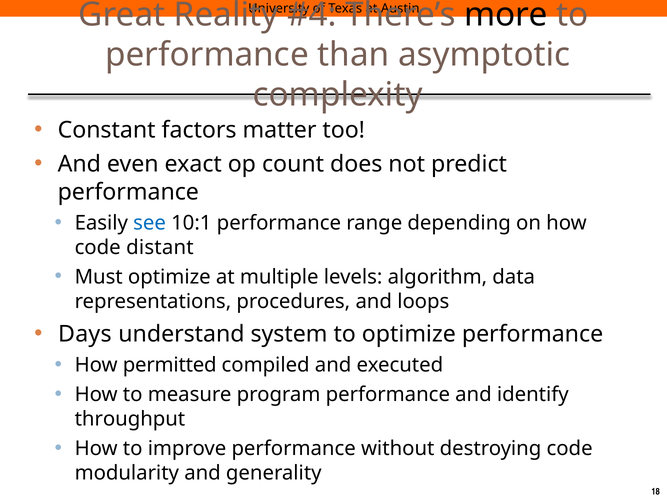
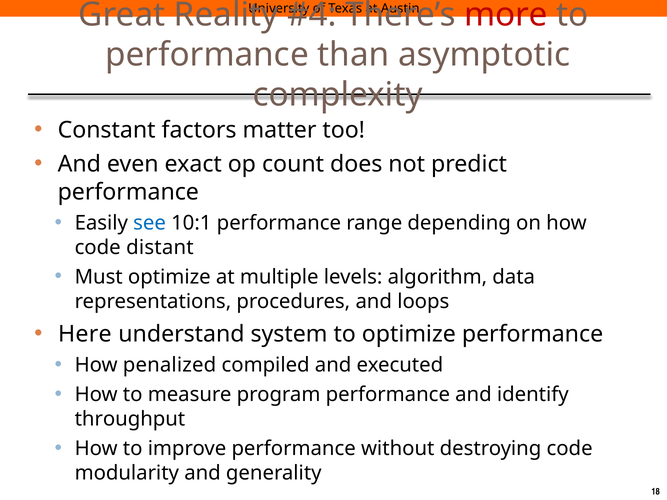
more colour: black -> red
Days: Days -> Here
permitted: permitted -> penalized
